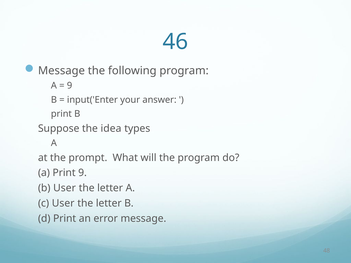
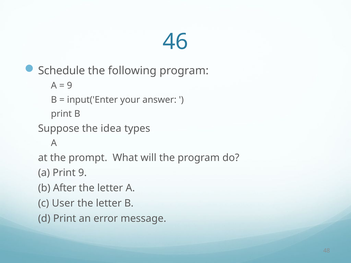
Message at (61, 71): Message -> Schedule
b User: User -> After
